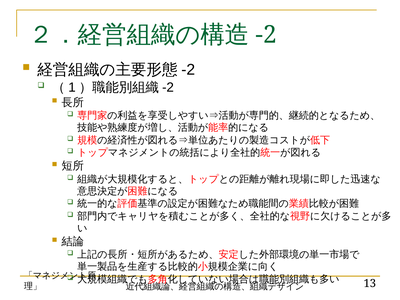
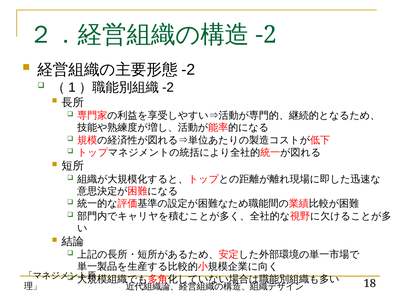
13: 13 -> 18
